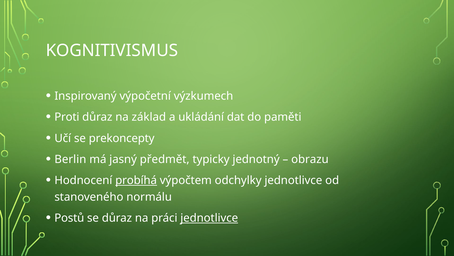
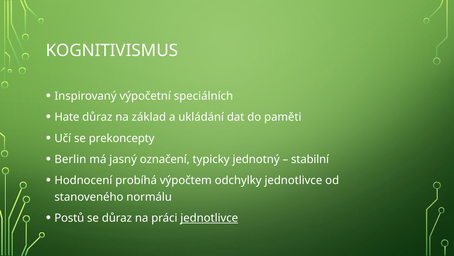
výzkumech: výzkumech -> speciálních
Proti: Proti -> Hate
předmět: předmět -> označení
obrazu: obrazu -> stabilní
probíhá underline: present -> none
